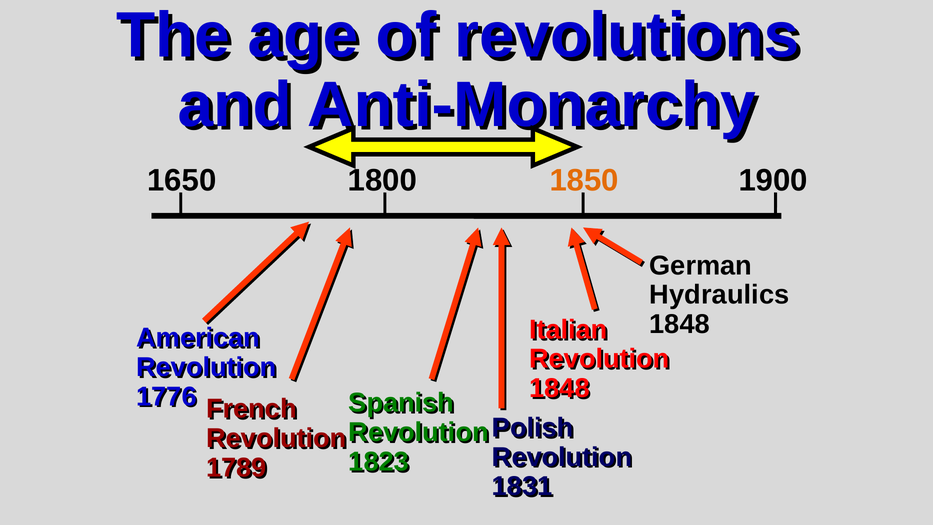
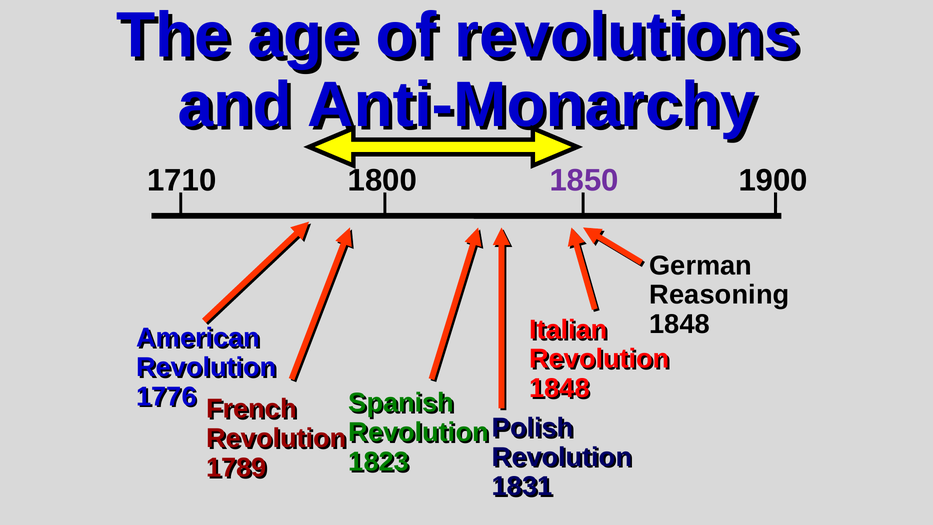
1650: 1650 -> 1710
1850 colour: orange -> purple
Hydraulics: Hydraulics -> Reasoning
